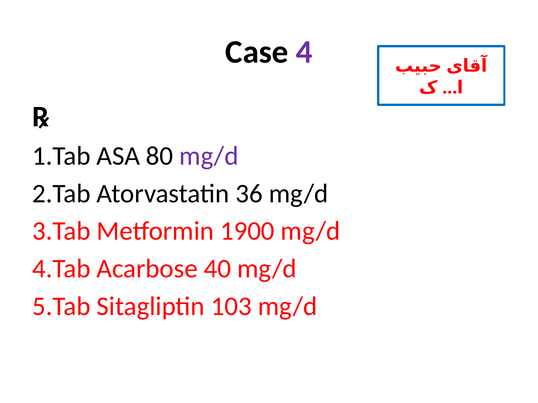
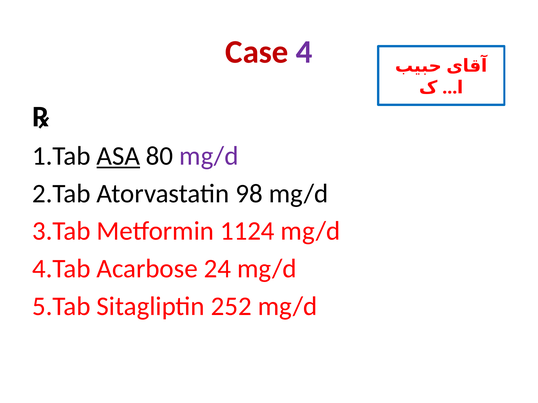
Case colour: black -> red
ASA underline: none -> present
36: 36 -> 98
1900: 1900 -> 1124
40: 40 -> 24
103: 103 -> 252
